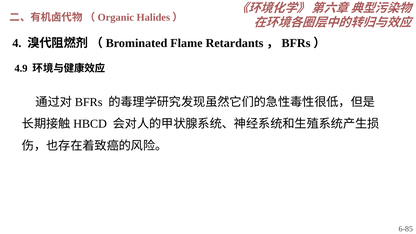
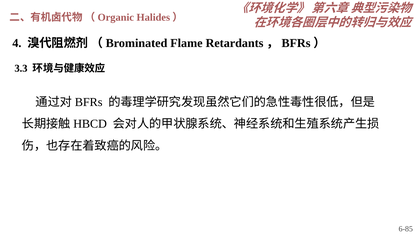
4.9: 4.9 -> 3.3
